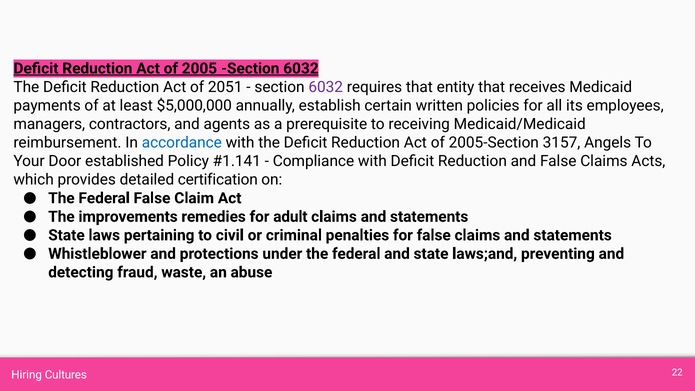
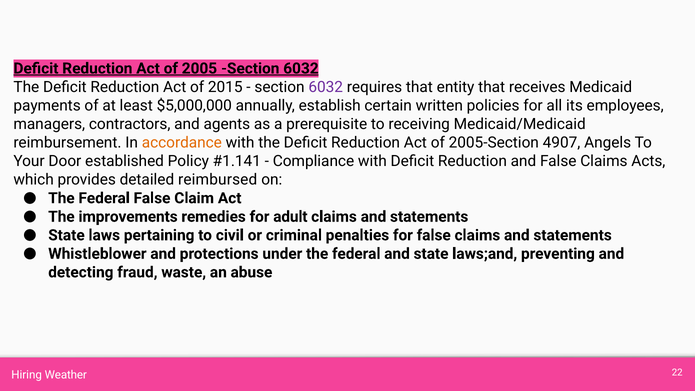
2051: 2051 -> 2015
accordance colour: blue -> orange
3157: 3157 -> 4907
certification: certification -> reimbursed
Cultures: Cultures -> Weather
